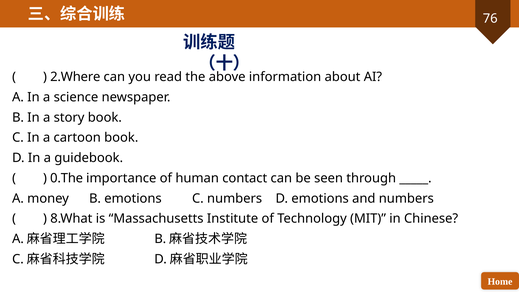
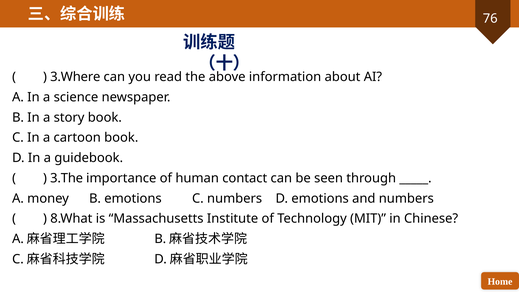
2.Where: 2.Where -> 3.Where
0.The: 0.The -> 3.The
